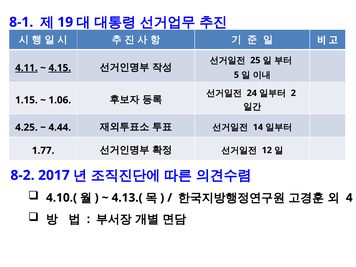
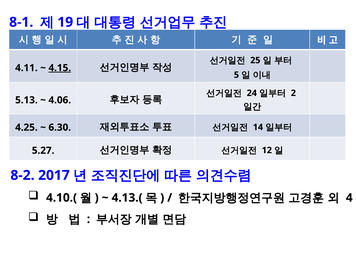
4.11 underline: present -> none
1.15: 1.15 -> 5.13
1.06: 1.06 -> 4.06
4.44: 4.44 -> 6.30
1.77: 1.77 -> 5.27
